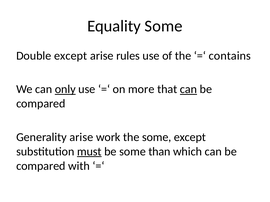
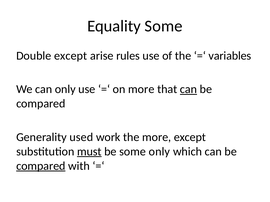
contains: contains -> variables
only at (65, 89) underline: present -> none
Generality arise: arise -> used
the some: some -> more
some than: than -> only
compared at (41, 166) underline: none -> present
